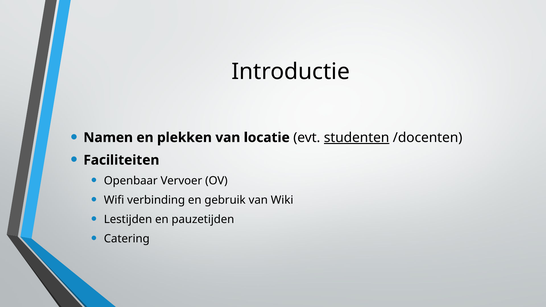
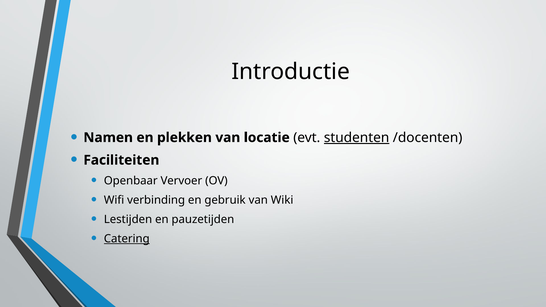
Catering underline: none -> present
